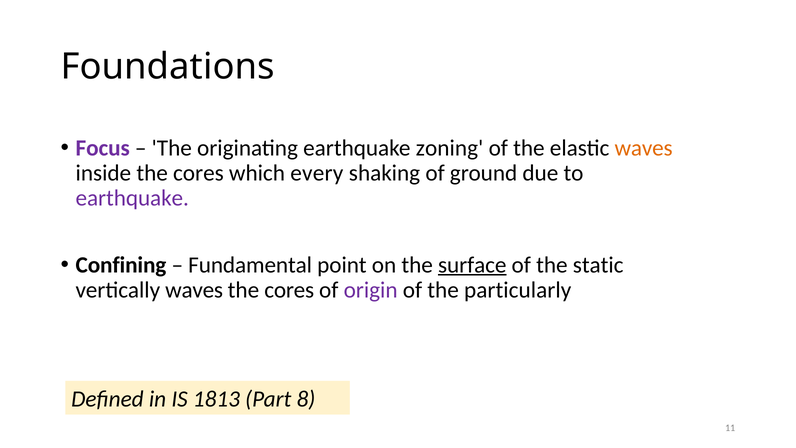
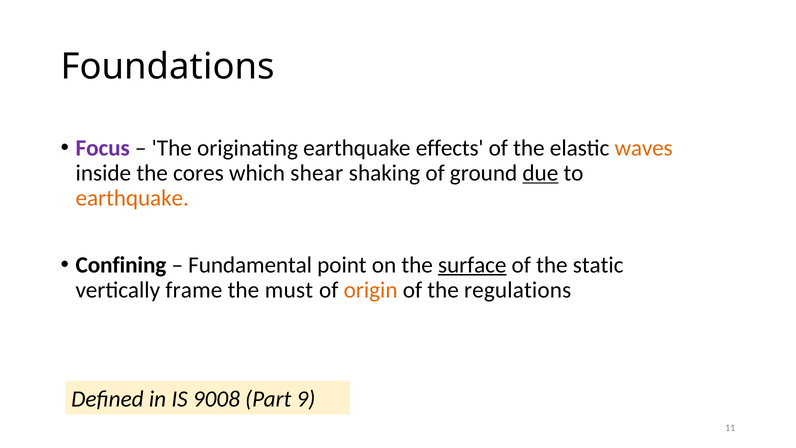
zoning: zoning -> effects
every: every -> shear
due underline: none -> present
earthquake at (132, 198) colour: purple -> orange
vertically waves: waves -> frame
cores at (289, 290): cores -> must
origin colour: purple -> orange
particularly: particularly -> regulations
1813: 1813 -> 9008
8: 8 -> 9
